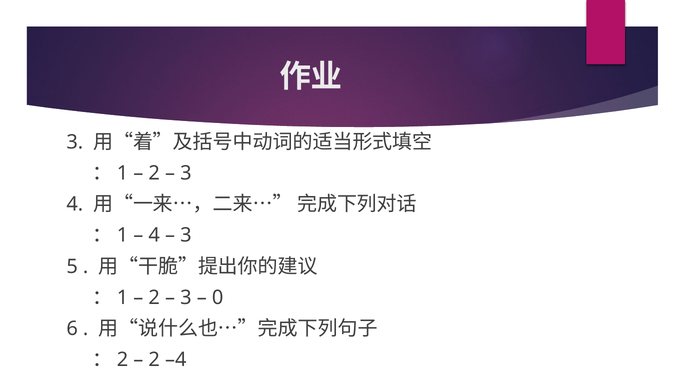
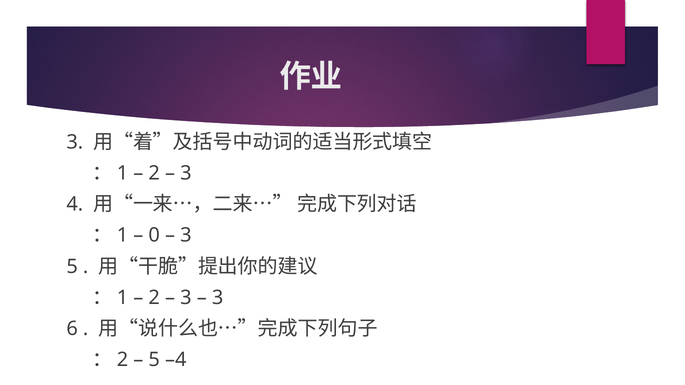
4 at (154, 236): 4 -> 0
0 at (218, 298): 0 -> 3
2 at (154, 360): 2 -> 5
